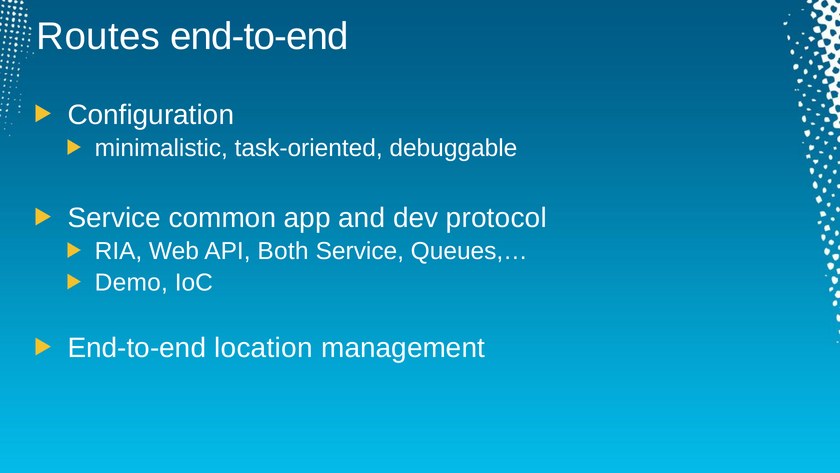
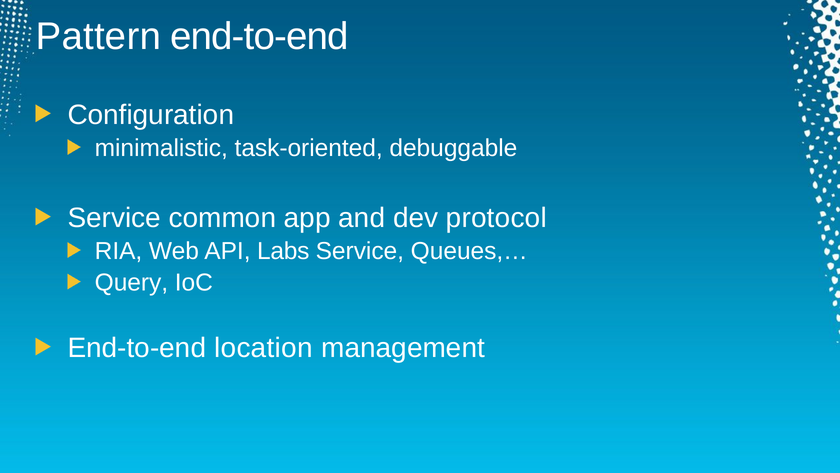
Routes: Routes -> Pattern
Both: Both -> Labs
Demo: Demo -> Query
